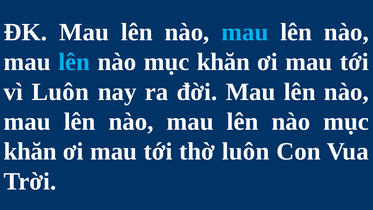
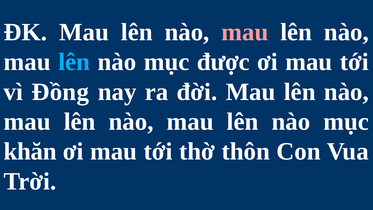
mau at (245, 32) colour: light blue -> pink
khăn at (223, 62): khăn -> được
vì Luôn: Luôn -> Đồng
thờ luôn: luôn -> thôn
